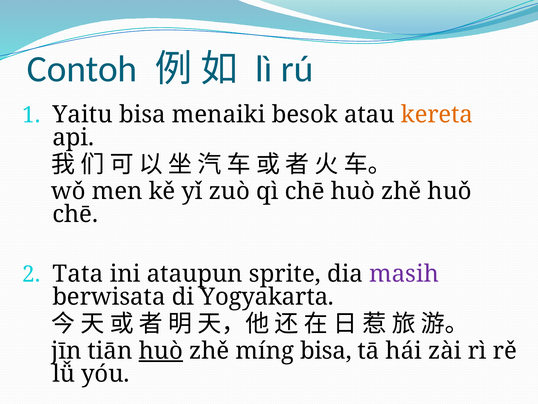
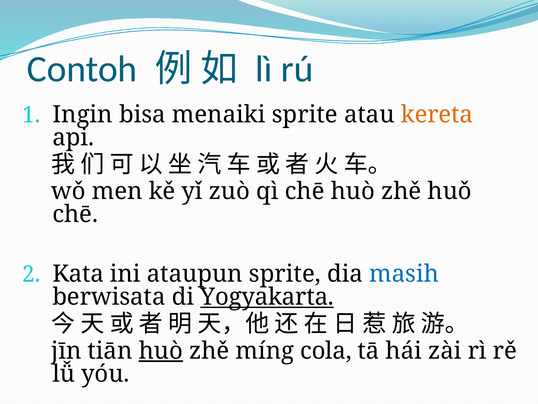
Yaitu: Yaitu -> Ingin
menaiki besok: besok -> sprite
Tata: Tata -> Kata
masih colour: purple -> blue
Yogyakarta underline: none -> present
míng bisa: bisa -> cola
